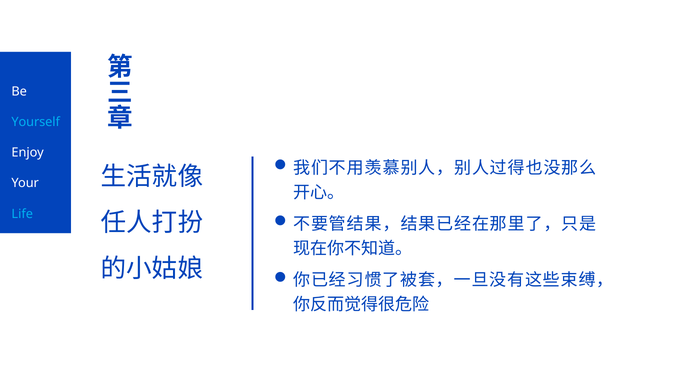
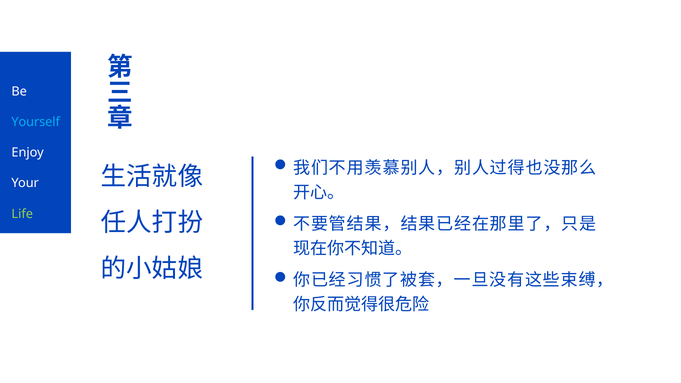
Life colour: light blue -> light green
